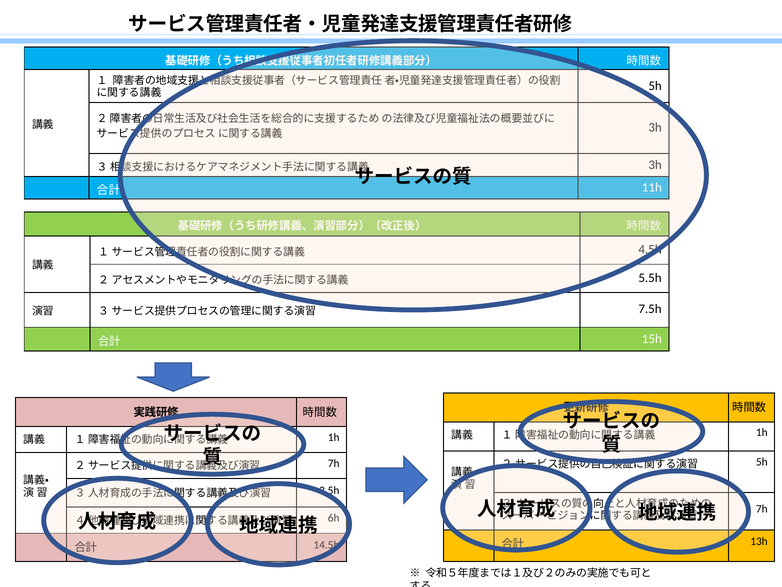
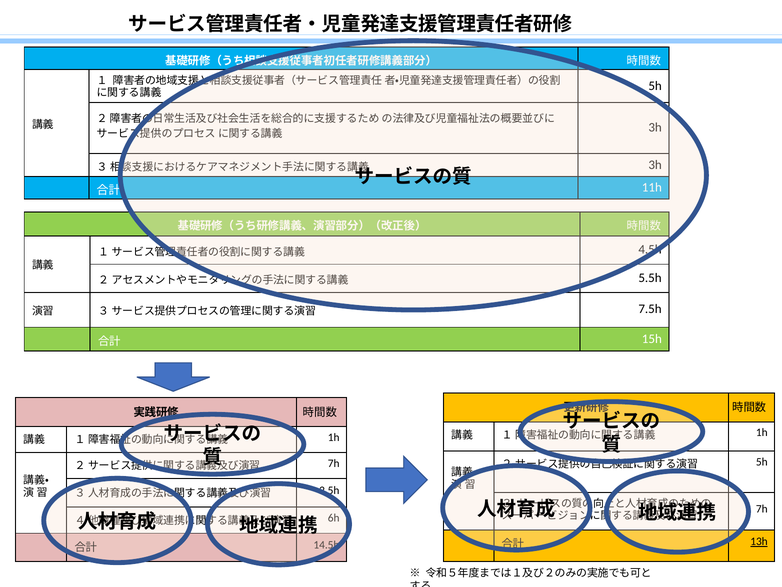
13h underline: none -> present
